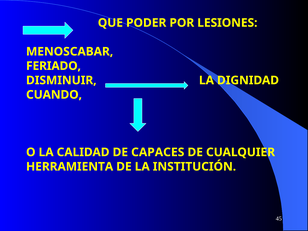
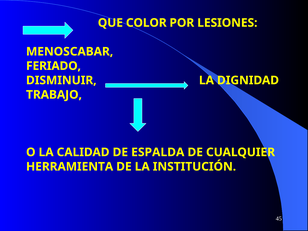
PODER: PODER -> COLOR
CUANDO: CUANDO -> TRABAJO
CAPACES: CAPACES -> ESPALDA
